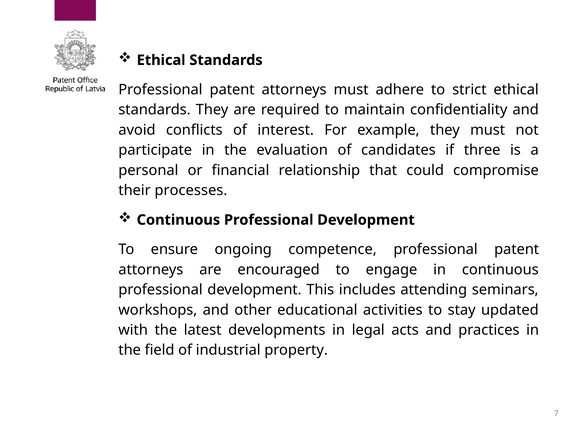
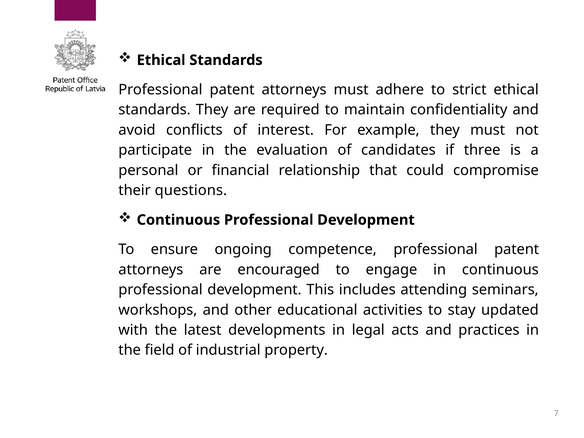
processes: processes -> questions
